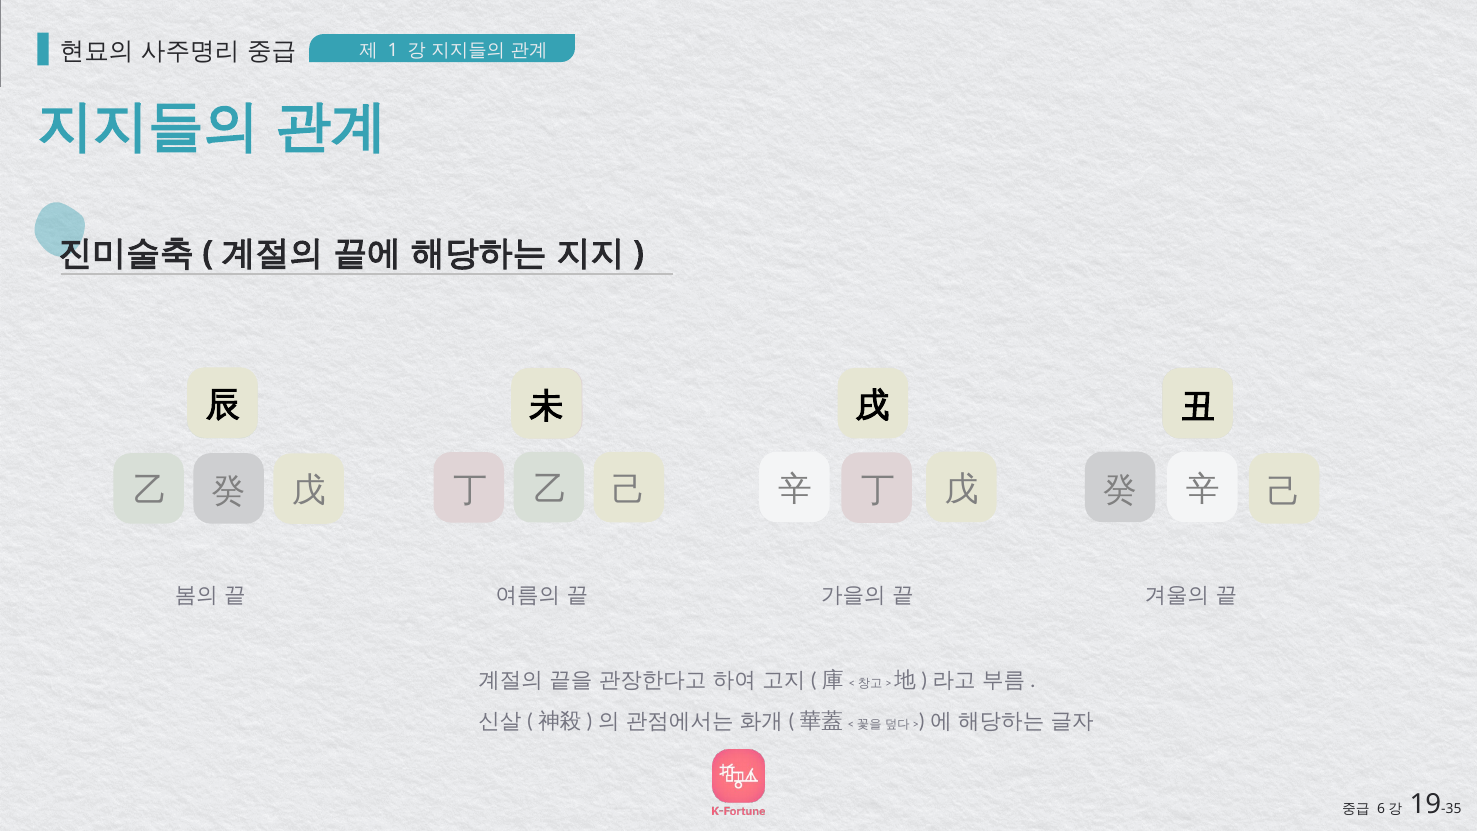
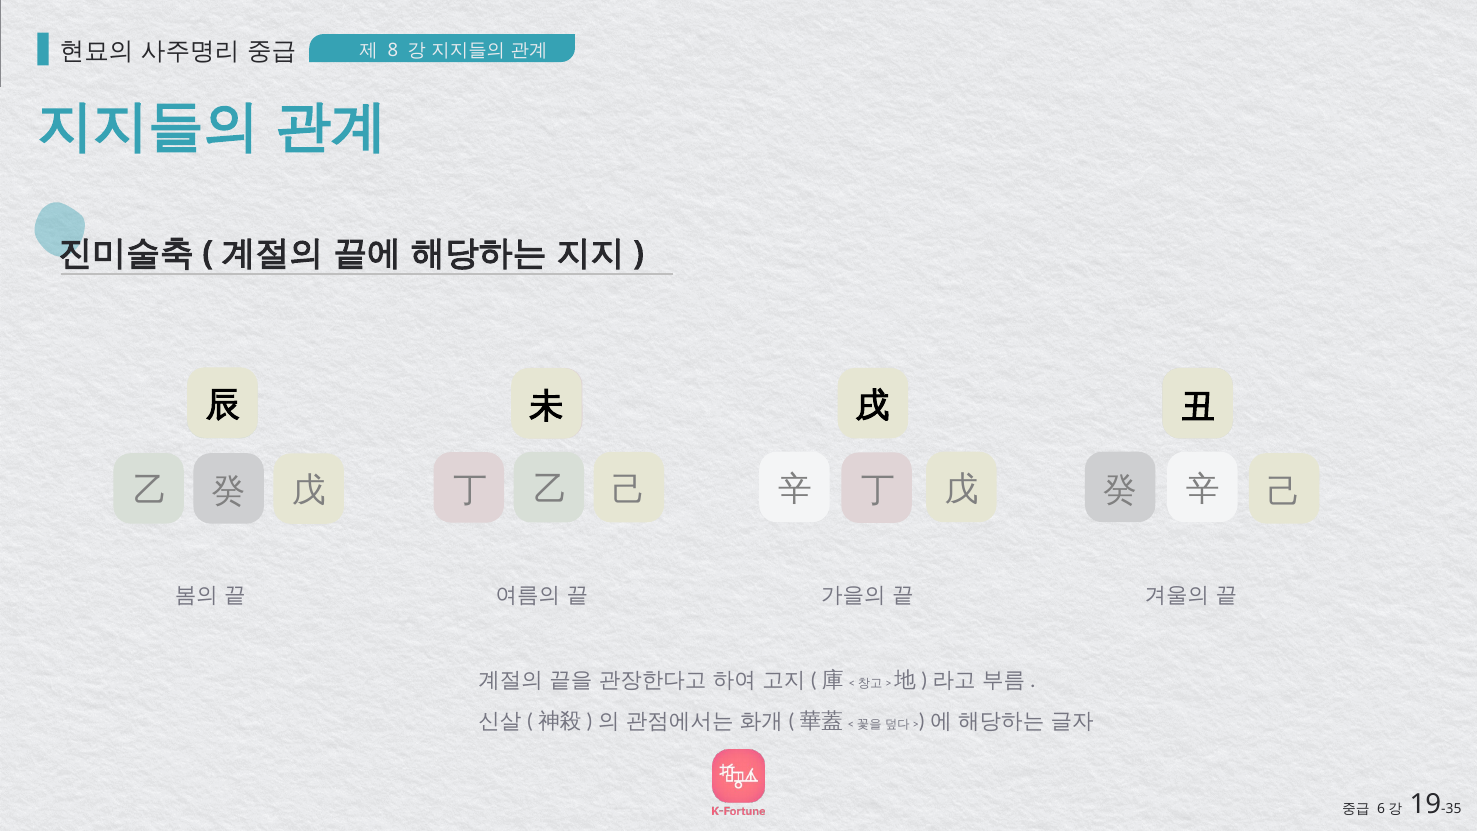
1: 1 -> 8
